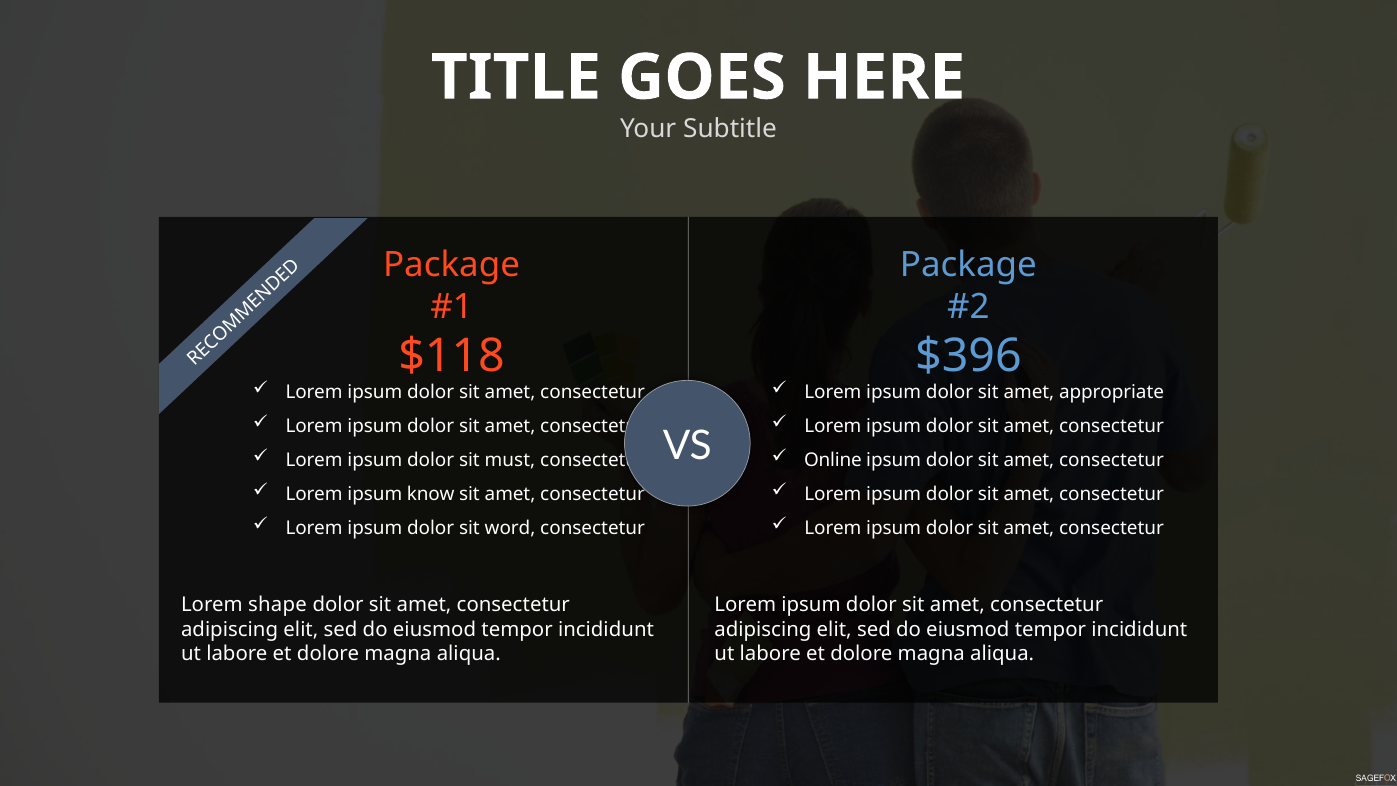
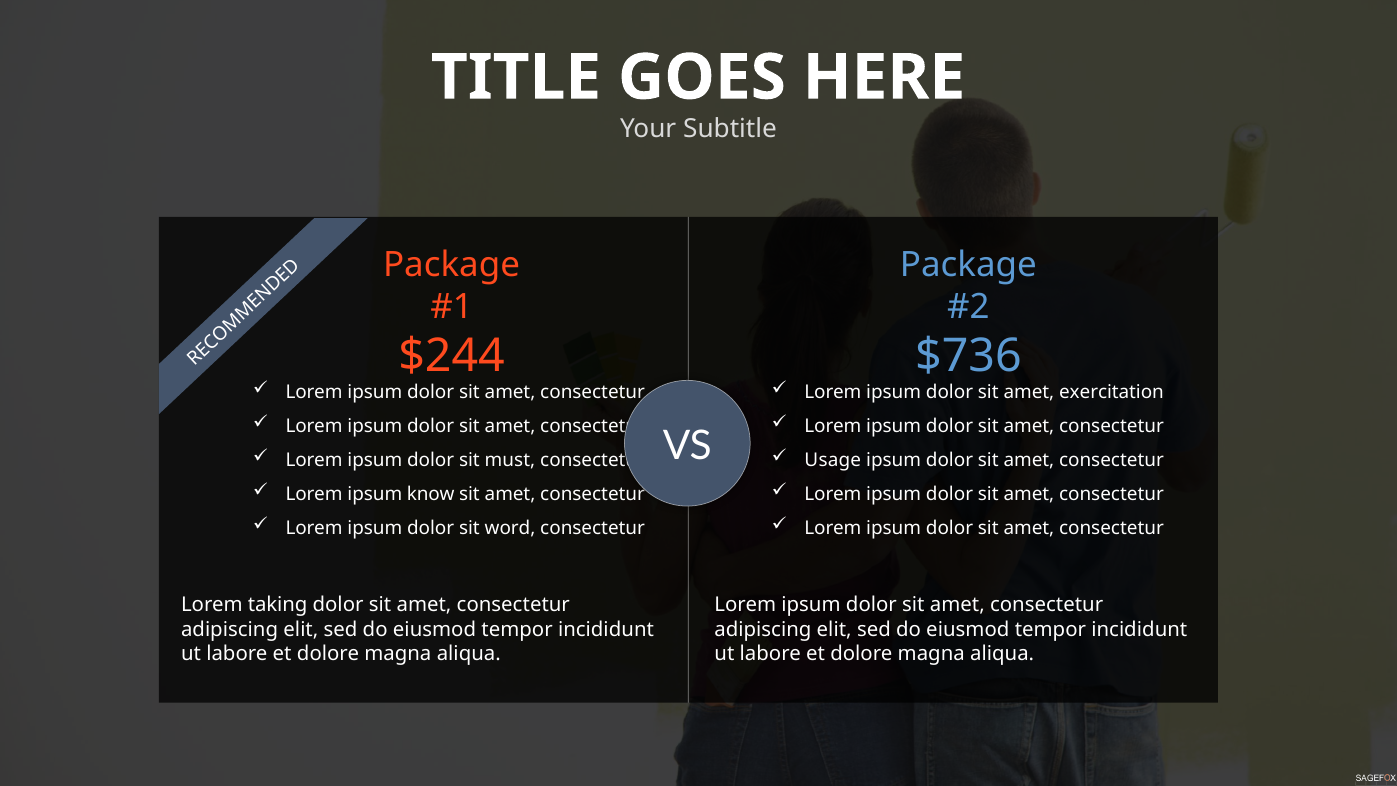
$118: $118 -> $244
$396: $396 -> $736
appropriate: appropriate -> exercitation
Online: Online -> Usage
shape: shape -> taking
